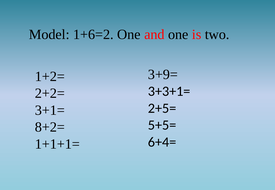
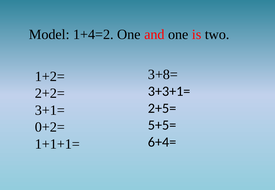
1+6=2: 1+6=2 -> 1+4=2
3+9=: 3+9= -> 3+8=
8+2=: 8+2= -> 0+2=
